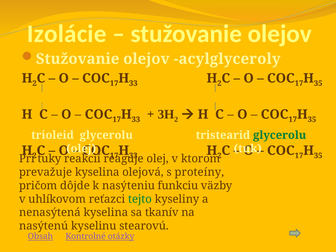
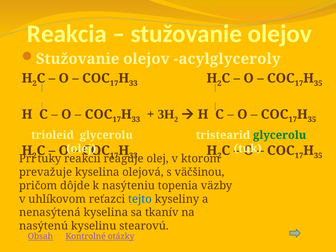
Izolácie: Izolácie -> Reakcia
proteíny: proteíny -> väčšinou
funkciu: funkciu -> topenia
tejto colour: green -> blue
